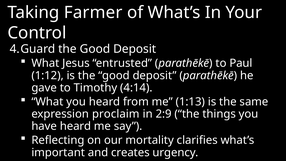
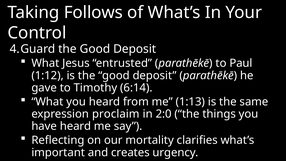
Farmer: Farmer -> Follows
4:14: 4:14 -> 6:14
2:9: 2:9 -> 2:0
